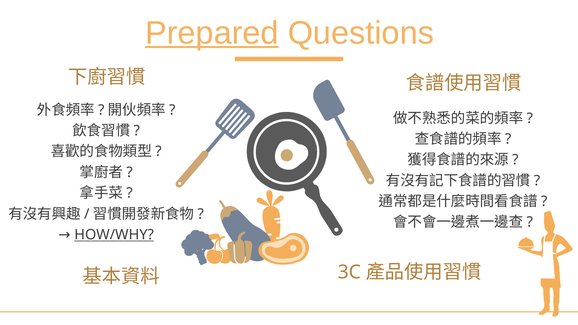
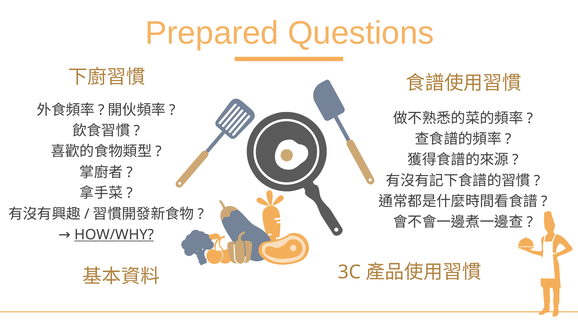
Prepared underline: present -> none
